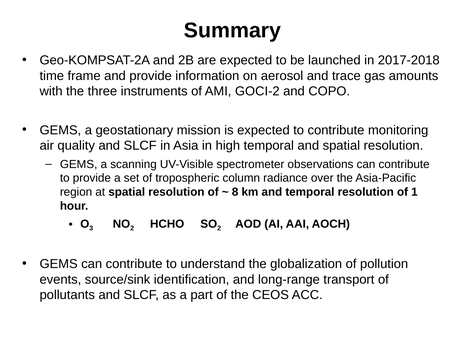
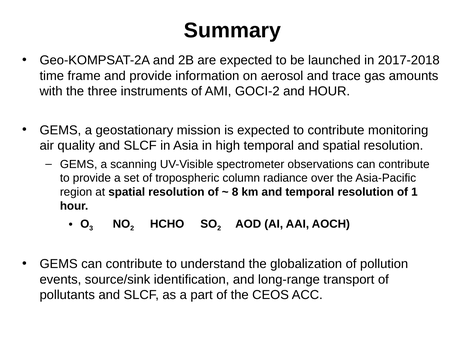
and COPO: COPO -> HOUR
